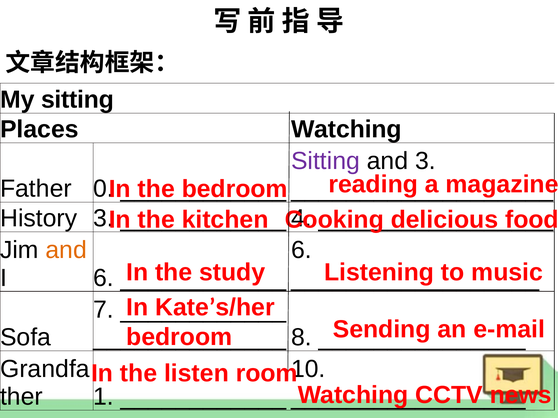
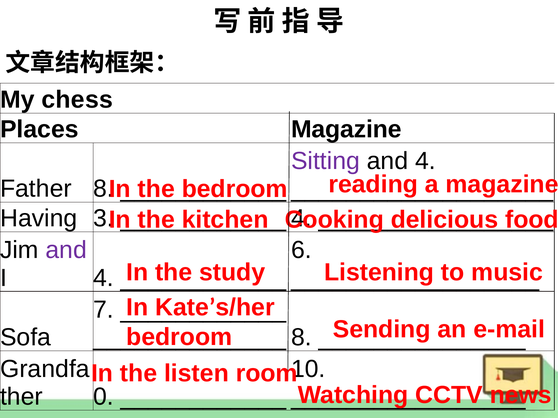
My sitting: sitting -> chess
Places Watching: Watching -> Magazine
and 3: 3 -> 4
0: 0 -> 8
History: History -> Having
and at (66, 250) colour: orange -> purple
I 6: 6 -> 4
1: 1 -> 0
